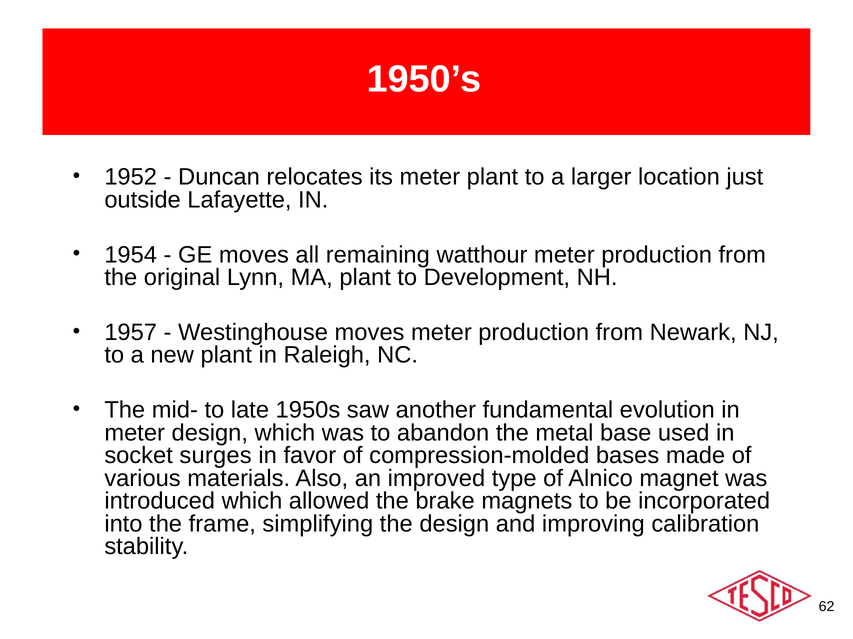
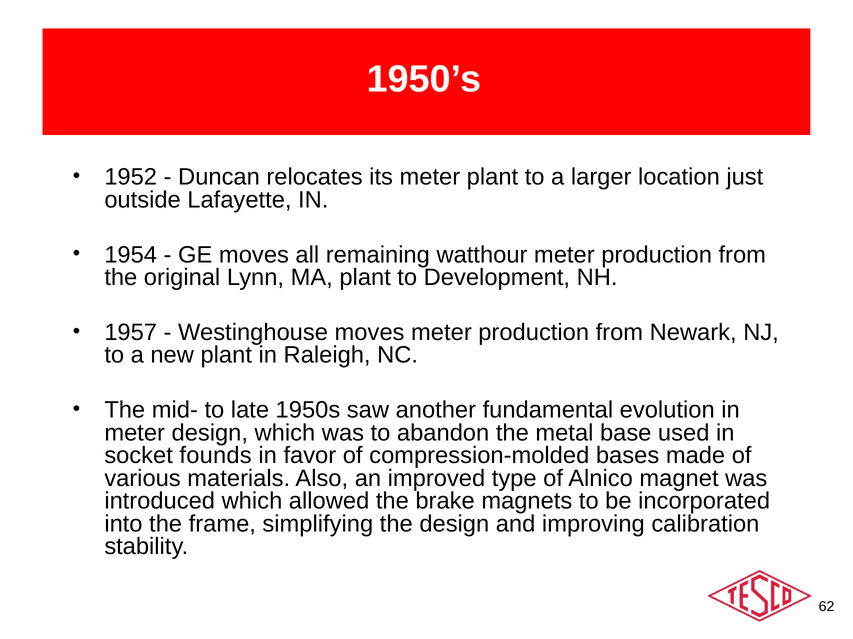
surges: surges -> founds
